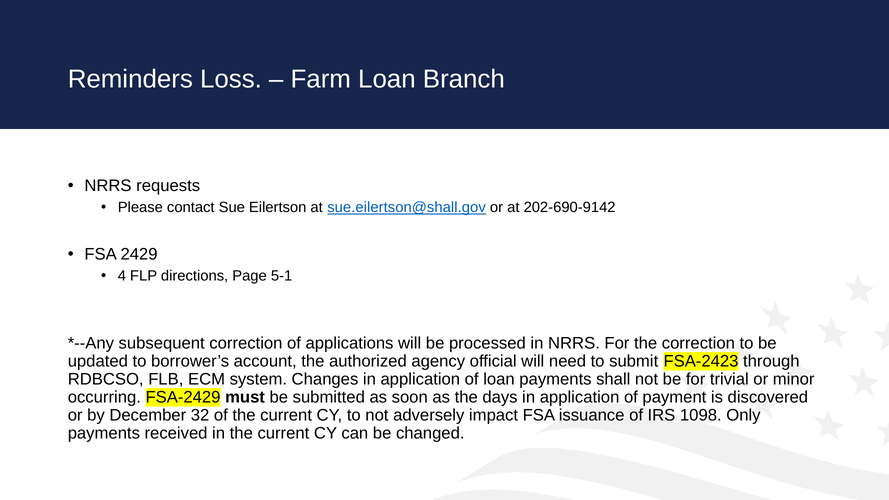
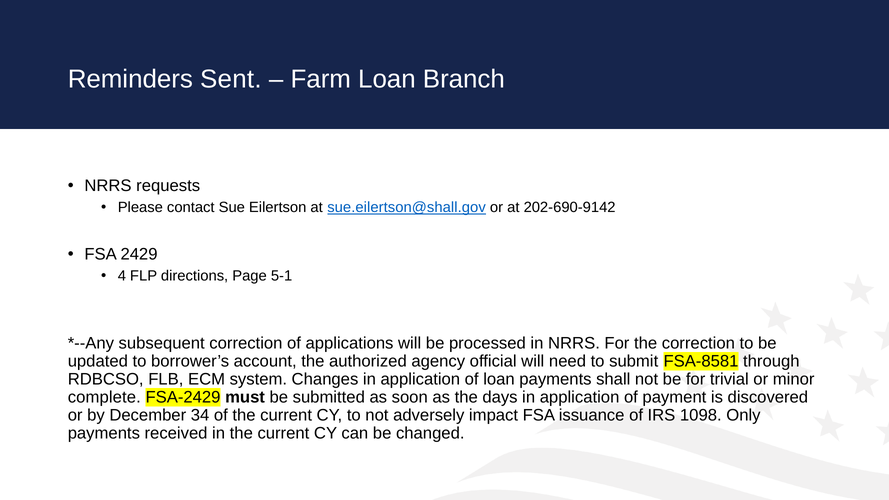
Loss: Loss -> Sent
FSA-2423: FSA-2423 -> FSA-8581
occurring: occurring -> complete
32: 32 -> 34
